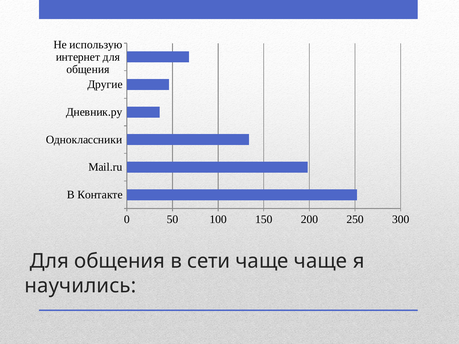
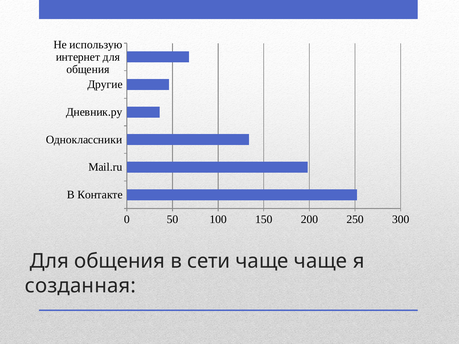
научились: научились -> созданная
